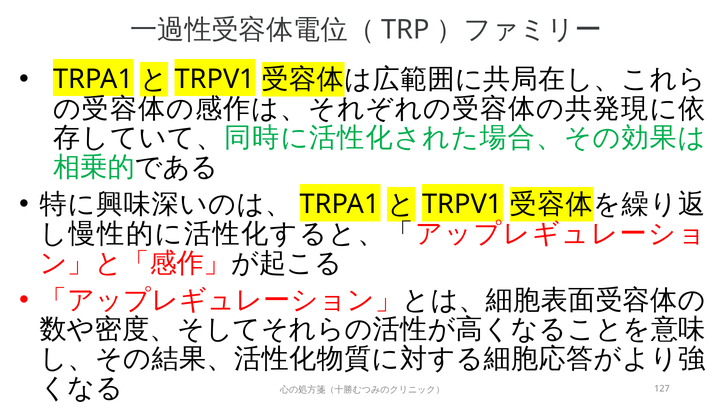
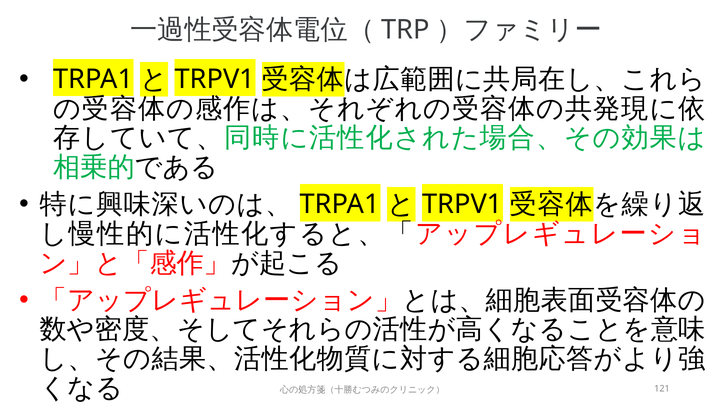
127: 127 -> 121
